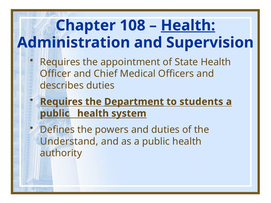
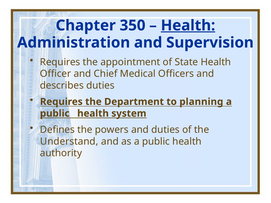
108: 108 -> 350
Department underline: present -> none
students: students -> planning
